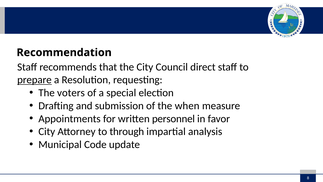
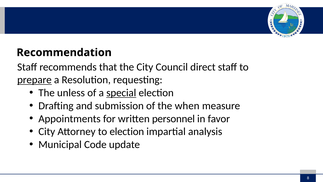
voters: voters -> unless
special underline: none -> present
to through: through -> election
